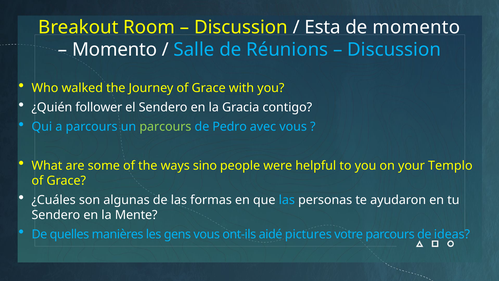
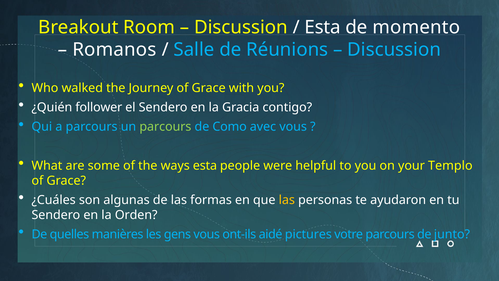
Momento at (115, 50): Momento -> Romanos
Pedro: Pedro -> Como
ways sino: sino -> esta
las at (287, 200) colour: light blue -> yellow
Mente: Mente -> Orden
ideas: ideas -> junto
